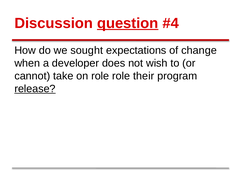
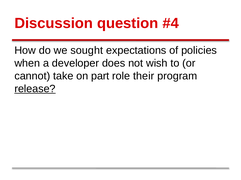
question underline: present -> none
change: change -> policies
on role: role -> part
